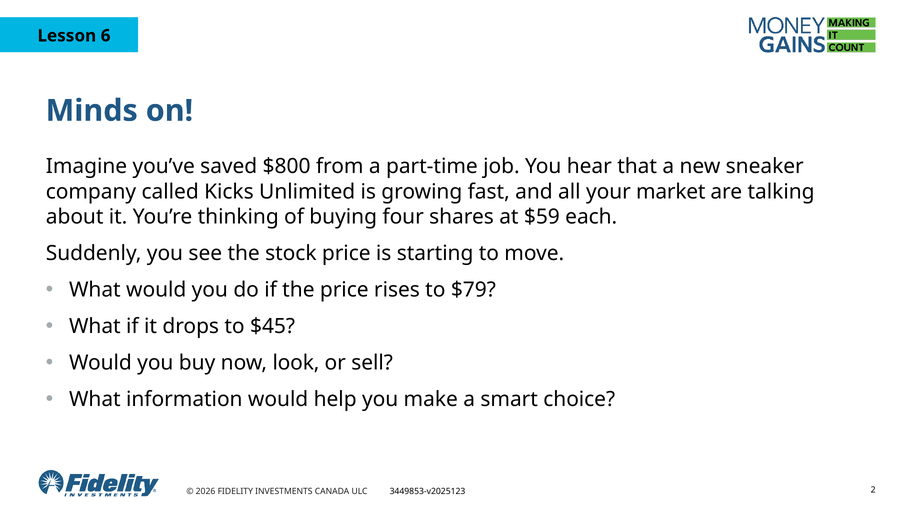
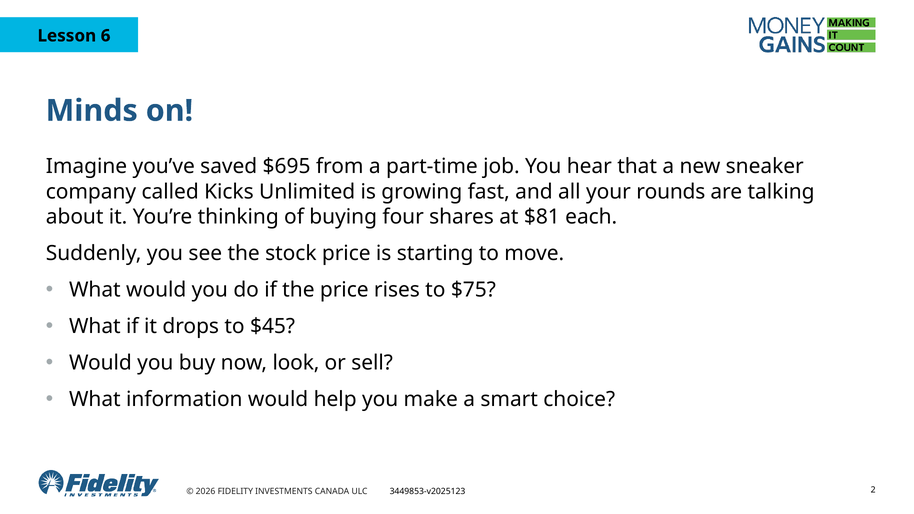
$800: $800 -> $695
market: market -> rounds
$59: $59 -> $81
$79: $79 -> $75
